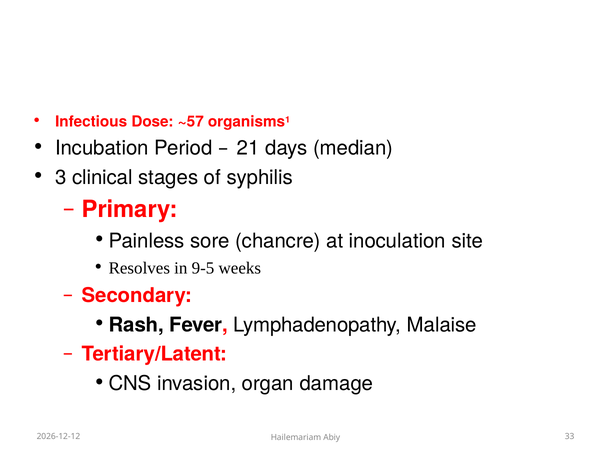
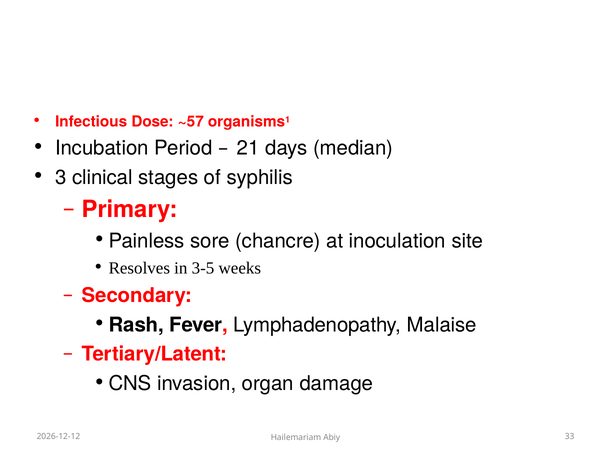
9-5: 9-5 -> 3-5
